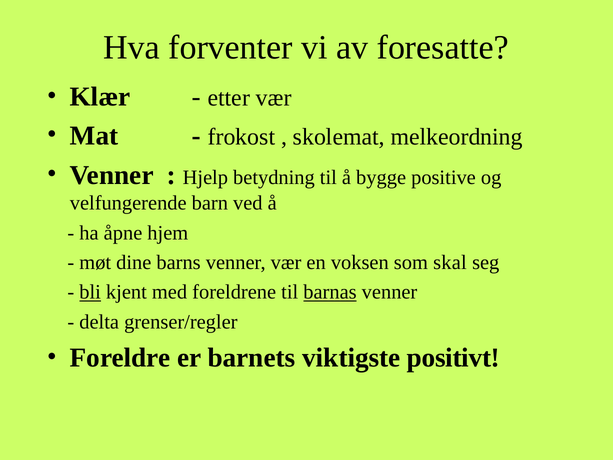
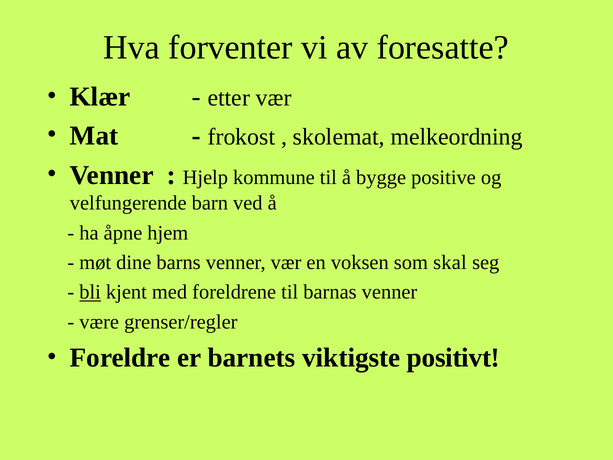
betydning: betydning -> kommune
barnas underline: present -> none
delta: delta -> være
